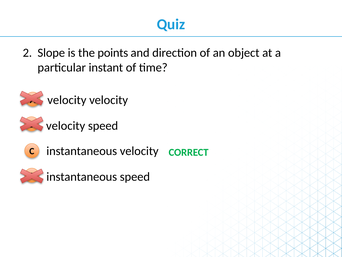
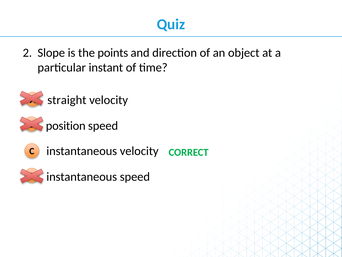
velocity at (67, 100): velocity -> straight
velocity at (66, 126): velocity -> position
